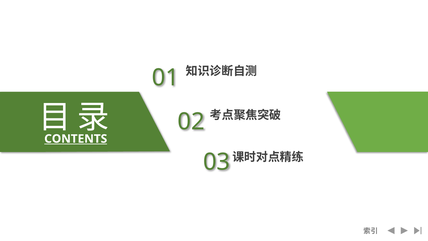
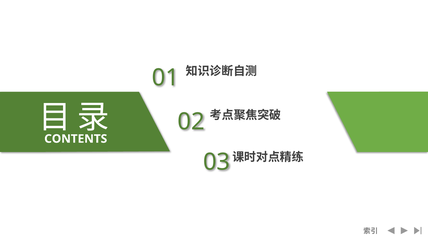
CONTENTS underline: present -> none
